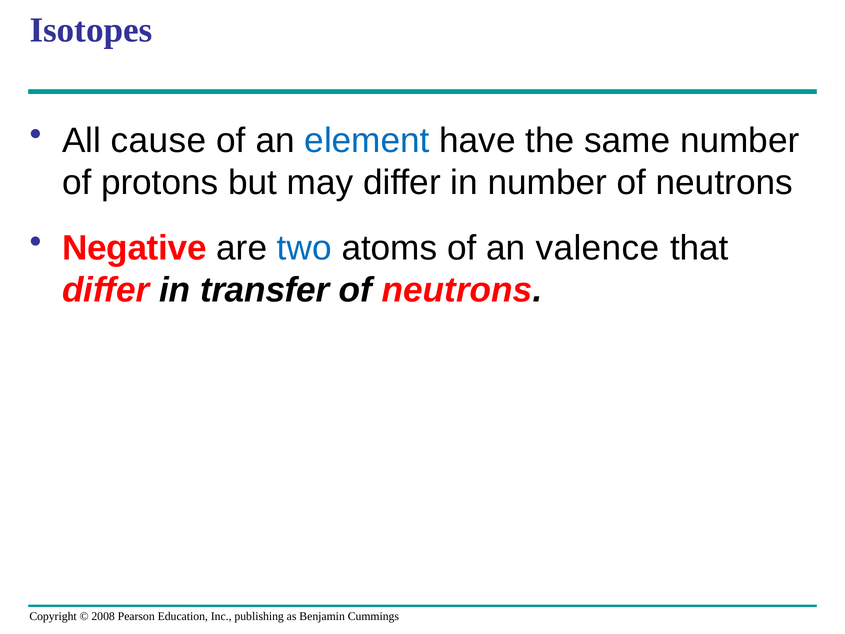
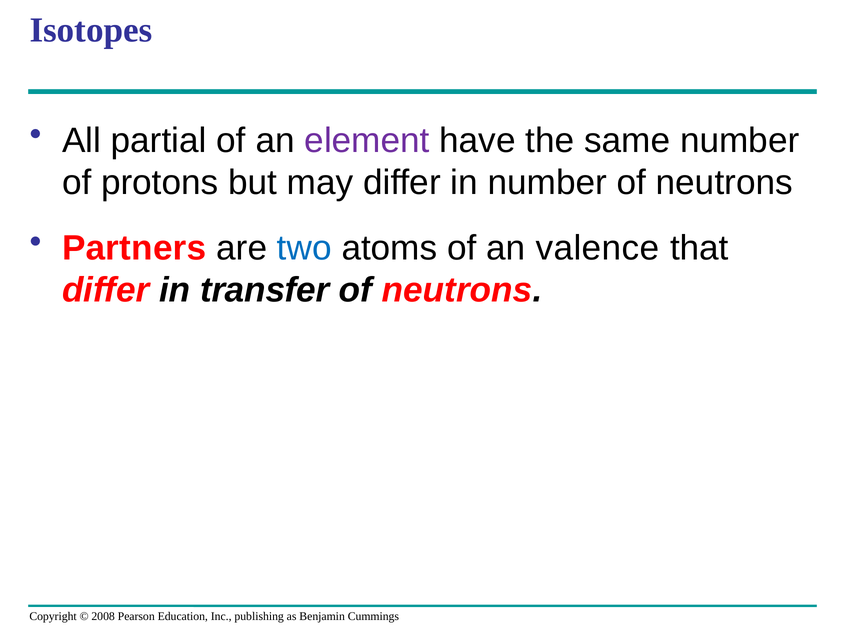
cause: cause -> partial
element colour: blue -> purple
Negative: Negative -> Partners
